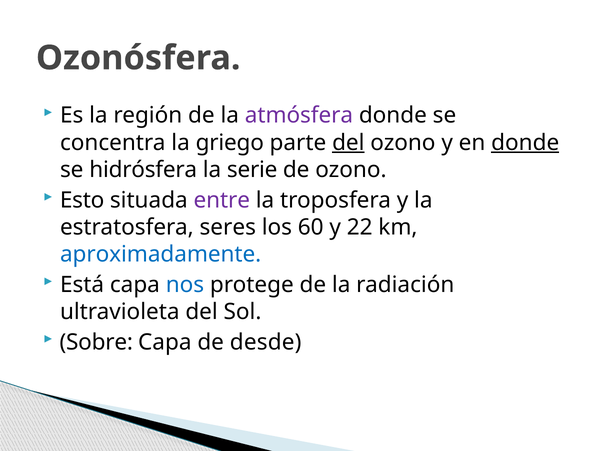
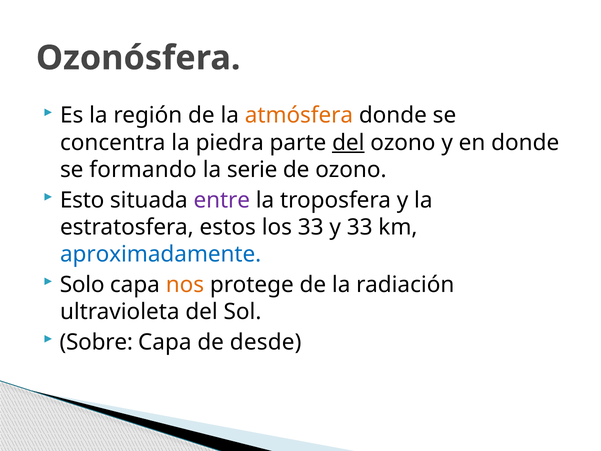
atmósfera colour: purple -> orange
griego: griego -> piedra
donde at (525, 143) underline: present -> none
hidrósfera: hidrósfera -> formando
seres: seres -> estos
los 60: 60 -> 33
y 22: 22 -> 33
Está: Está -> Solo
nos colour: blue -> orange
